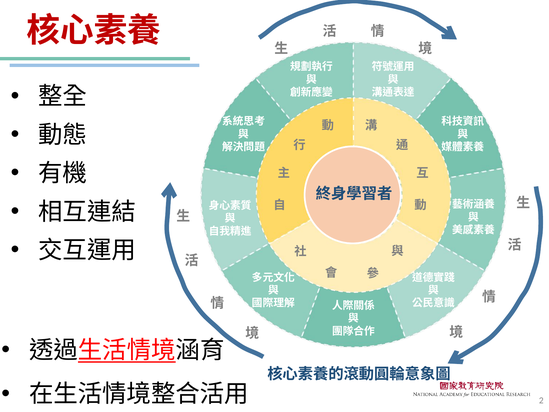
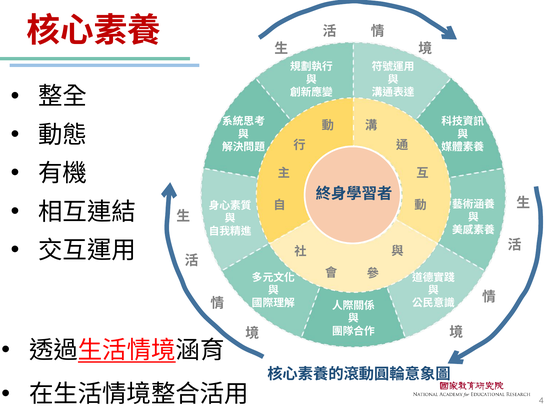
2: 2 -> 4
